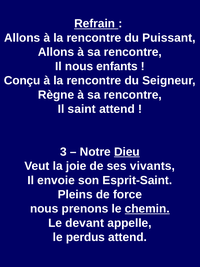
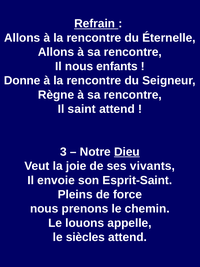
Puissant: Puissant -> Éternelle
Conçu: Conçu -> Donne
chemin underline: present -> none
devant: devant -> louons
perdus: perdus -> siècles
